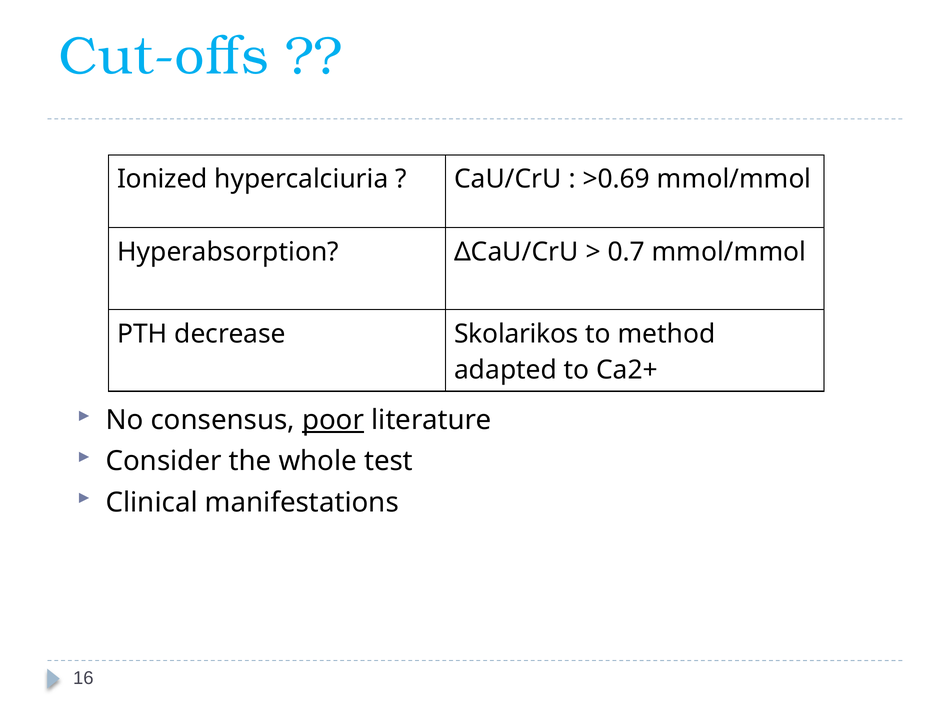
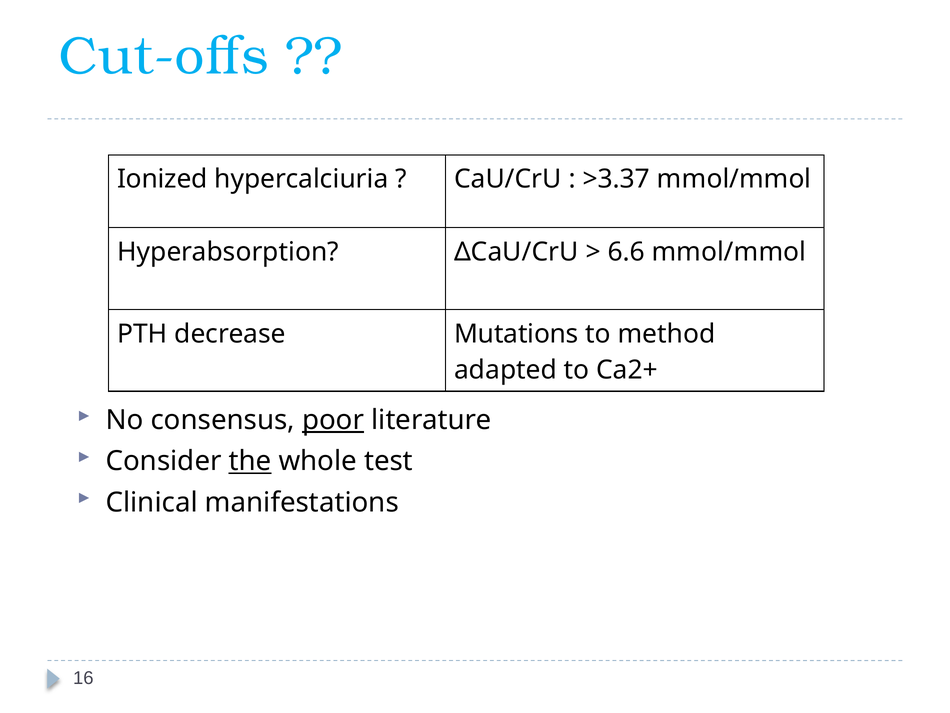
>0.69: >0.69 -> >3.37
0.7: 0.7 -> 6.6
Skolarikos: Skolarikos -> Mutations
the underline: none -> present
